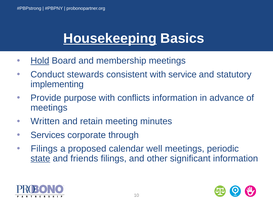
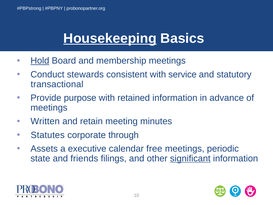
implementing: implementing -> transactional
conflicts: conflicts -> retained
Services: Services -> Statutes
Filings at (44, 148): Filings -> Assets
proposed: proposed -> executive
well: well -> free
state underline: present -> none
significant underline: none -> present
